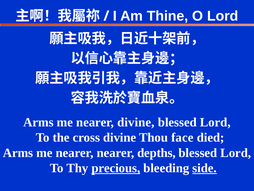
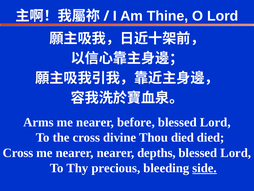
nearer divine: divine -> before
Thou face: face -> died
Arms at (18, 152): Arms -> Cross
precious underline: present -> none
